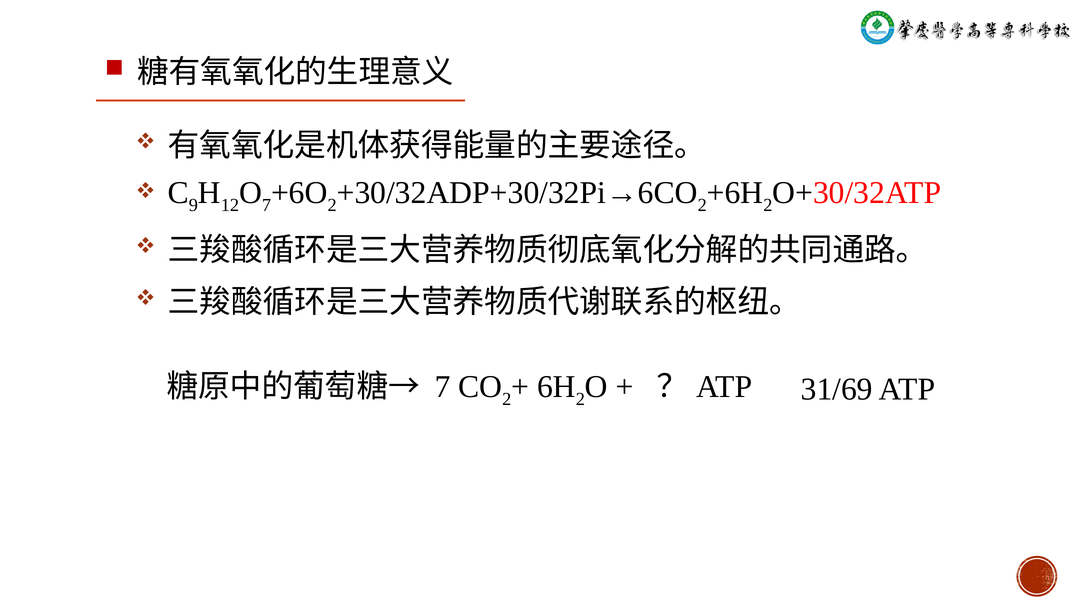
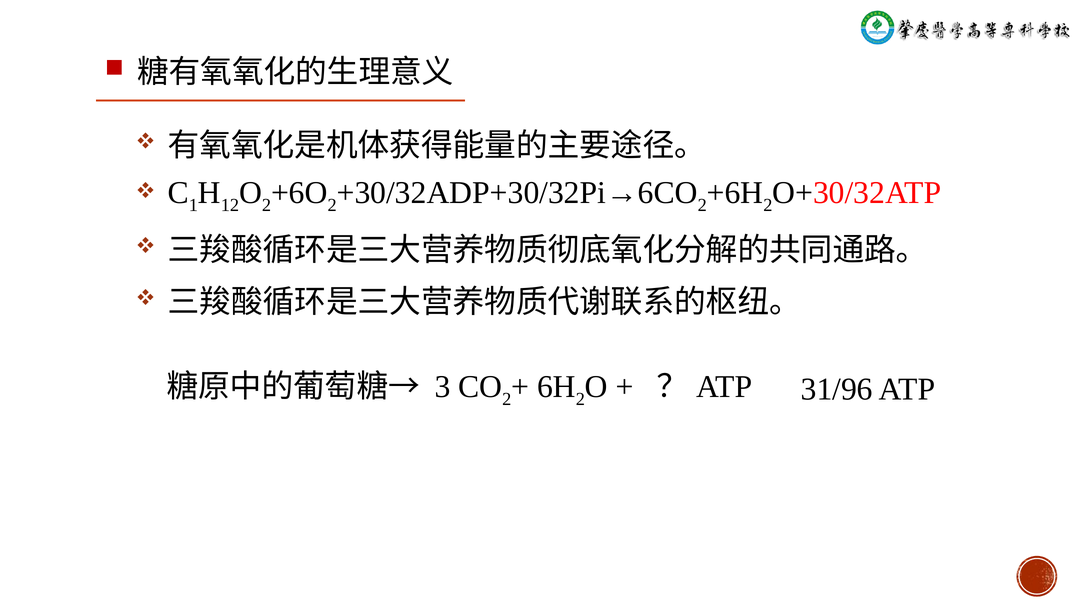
9: 9 -> 1
7 at (267, 205): 7 -> 2
7 at (443, 386): 7 -> 3
31/69: 31/69 -> 31/96
